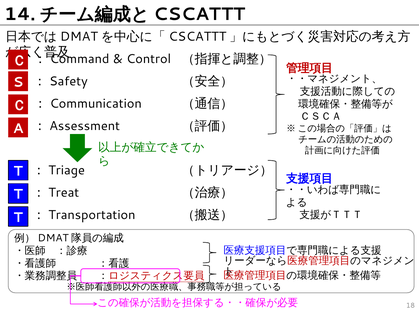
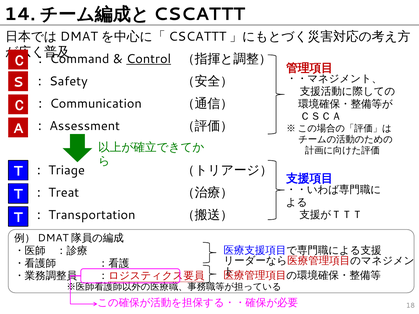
Control underline: none -> present
